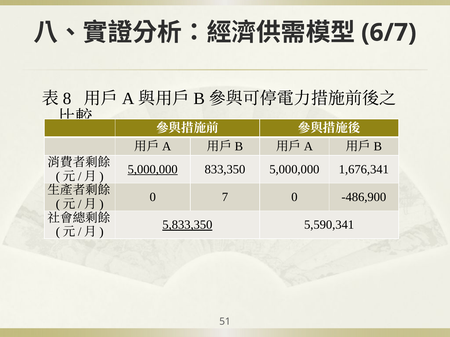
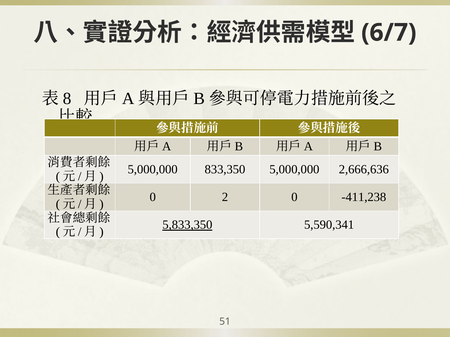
5,000,000 at (153, 170) underline: present -> none
1,676,341: 1,676,341 -> 2,666,636
7: 7 -> 2
-486,900: -486,900 -> -411,238
